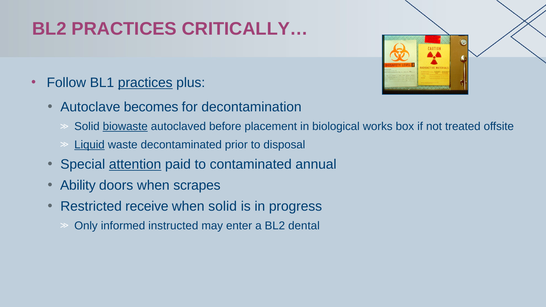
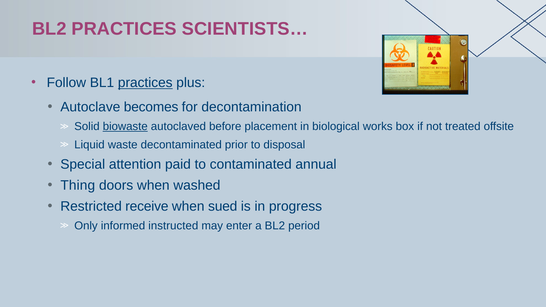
CRITICALLY…: CRITICALLY… -> SCIENTISTS…
Liquid underline: present -> none
attention underline: present -> none
Ability: Ability -> Thing
scrapes: scrapes -> washed
when solid: solid -> sued
dental: dental -> period
